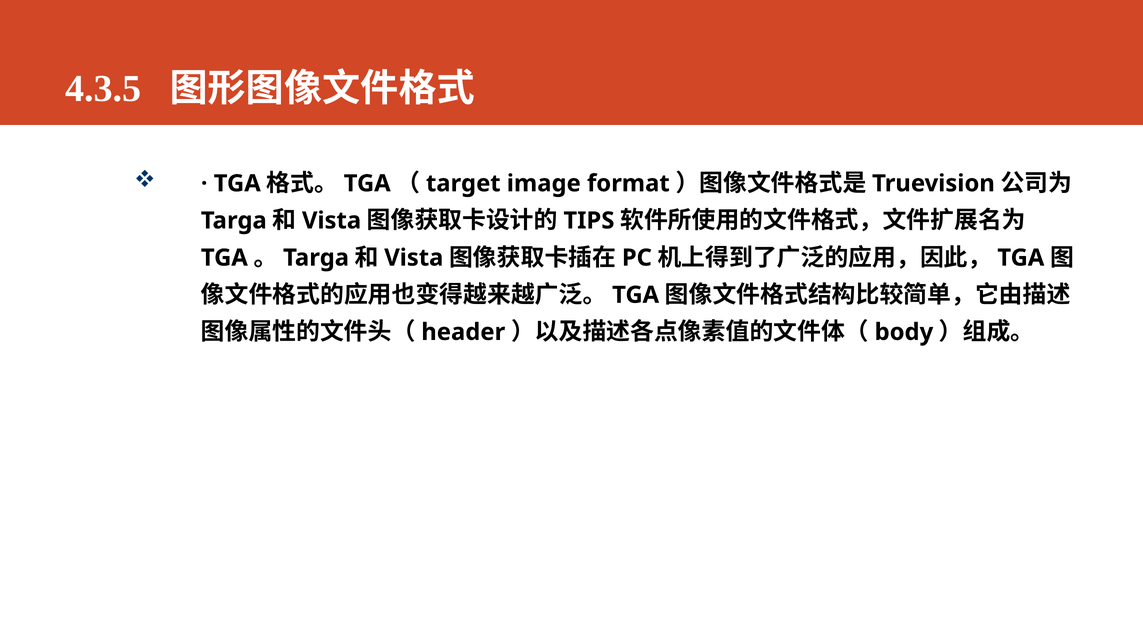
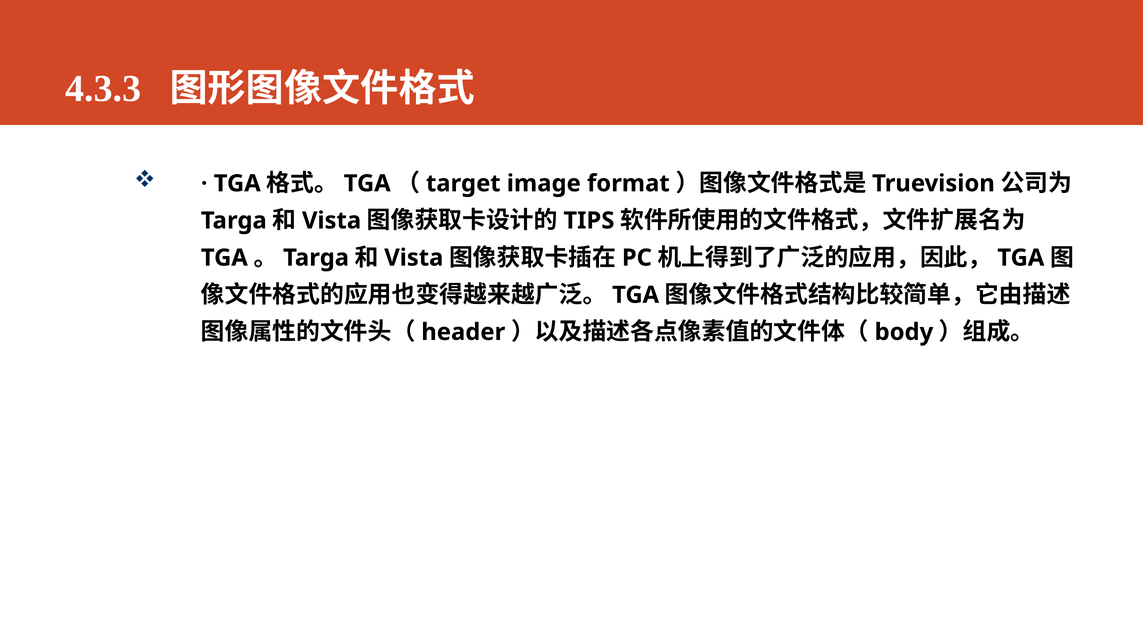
4.3.5: 4.3.5 -> 4.3.3
